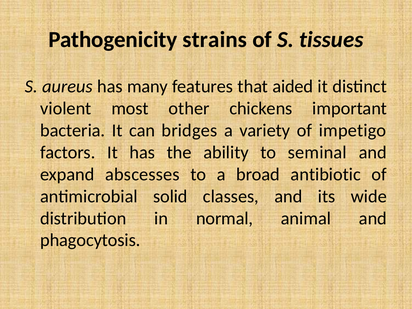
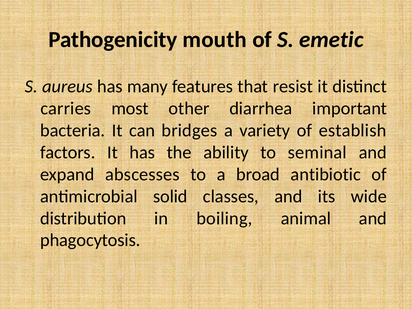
strains: strains -> mouth
tissues: tissues -> emetic
aided: aided -> resist
violent: violent -> carries
chickens: chickens -> diarrhea
impetigo: impetigo -> establish
normal: normal -> boiling
